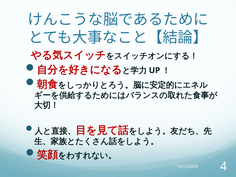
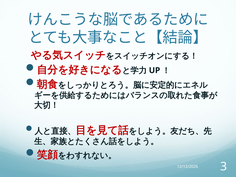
4: 4 -> 3
